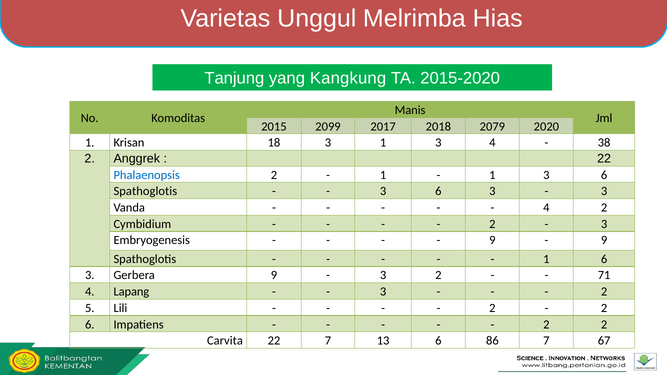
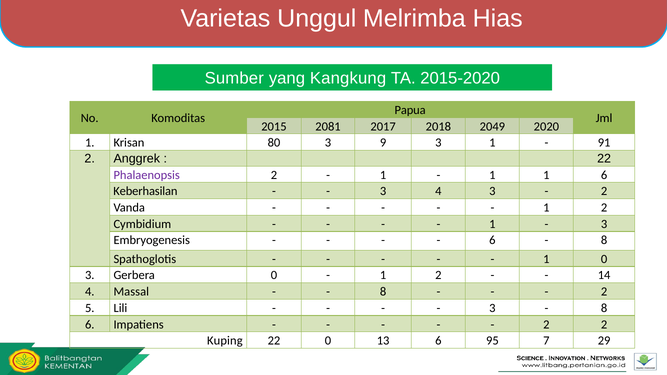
Tanjung: Tanjung -> Sumber
Manis: Manis -> Papua
2099: 2099 -> 2081
2079: 2079 -> 2049
18: 18 -> 80
3 1: 1 -> 9
3 4: 4 -> 1
38: 38 -> 91
Phalaenopsis colour: blue -> purple
3 at (546, 175): 3 -> 1
Spathoglotis at (145, 191): Spathoglotis -> Keberhasilan
6 at (438, 191): 6 -> 4
3 at (604, 191): 3 -> 2
4 at (546, 208): 4 -> 1
2 at (492, 224): 2 -> 1
9 at (492, 240): 9 -> 6
9 at (604, 240): 9 -> 8
1 6: 6 -> 0
Gerbera 9: 9 -> 0
3 at (383, 275): 3 -> 1
71: 71 -> 14
Lapang: Lapang -> Massal
3 at (383, 292): 3 -> 8
2 at (492, 308): 2 -> 3
2 at (604, 308): 2 -> 8
Carvita: Carvita -> Kuping
22 7: 7 -> 0
86: 86 -> 95
67: 67 -> 29
